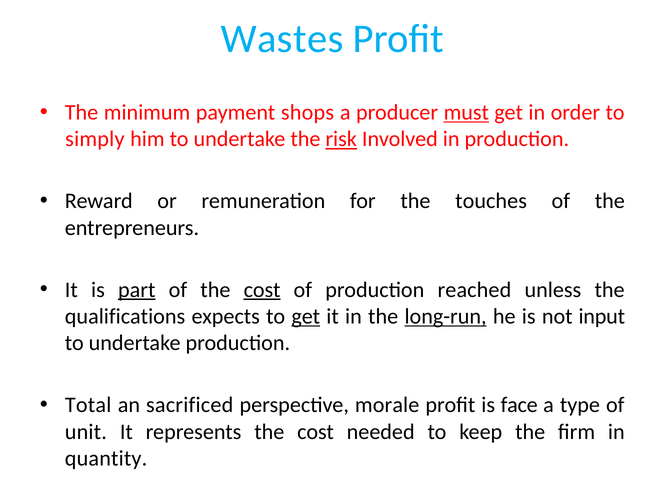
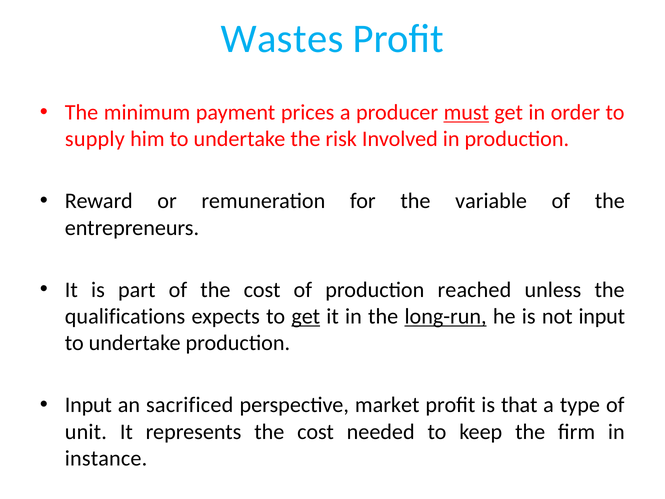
shops: shops -> prices
simply: simply -> supply
risk underline: present -> none
touches: touches -> variable
part underline: present -> none
cost at (262, 290) underline: present -> none
Total at (88, 405): Total -> Input
morale: morale -> market
face: face -> that
quantity: quantity -> instance
